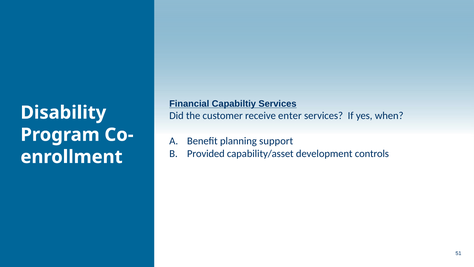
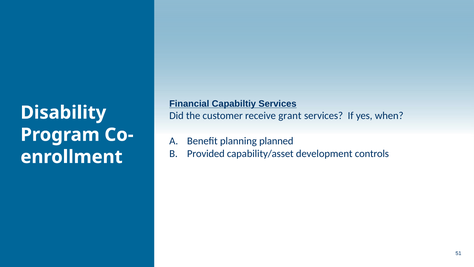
enter: enter -> grant
support: support -> planned
